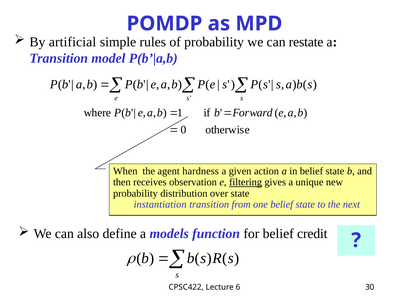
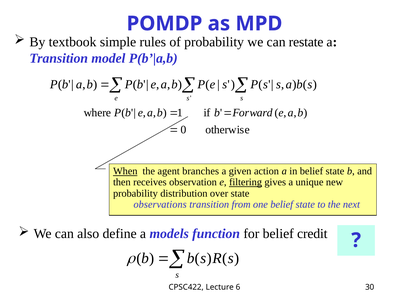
artificial: artificial -> textbook
When underline: none -> present
hardness: hardness -> branches
instantiation: instantiation -> observations
